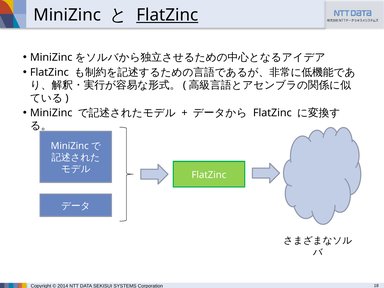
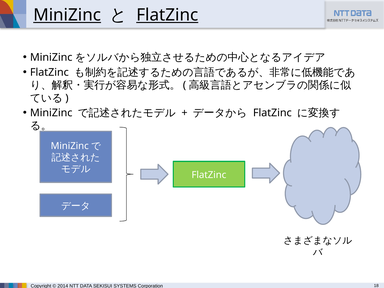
MiniZinc at (67, 15) underline: none -> present
